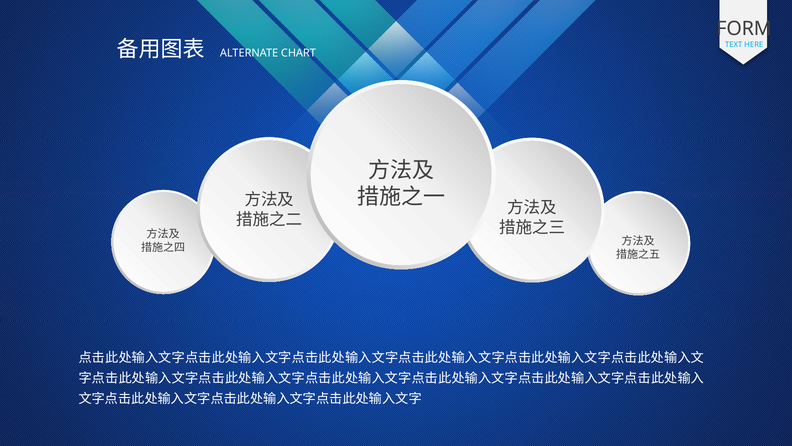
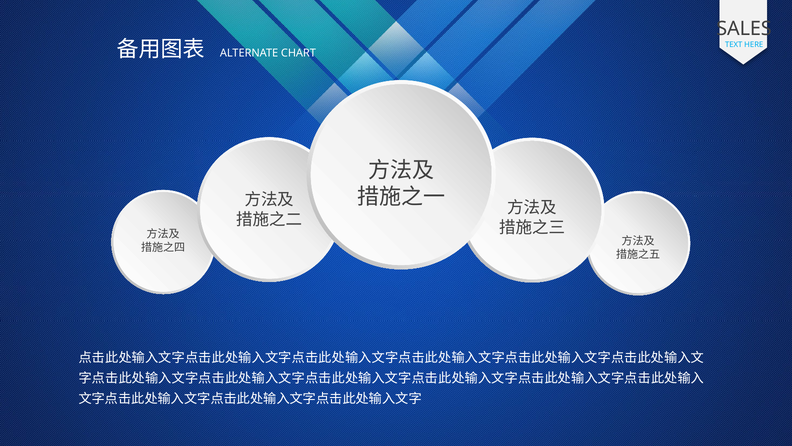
FORM: FORM -> SALES
